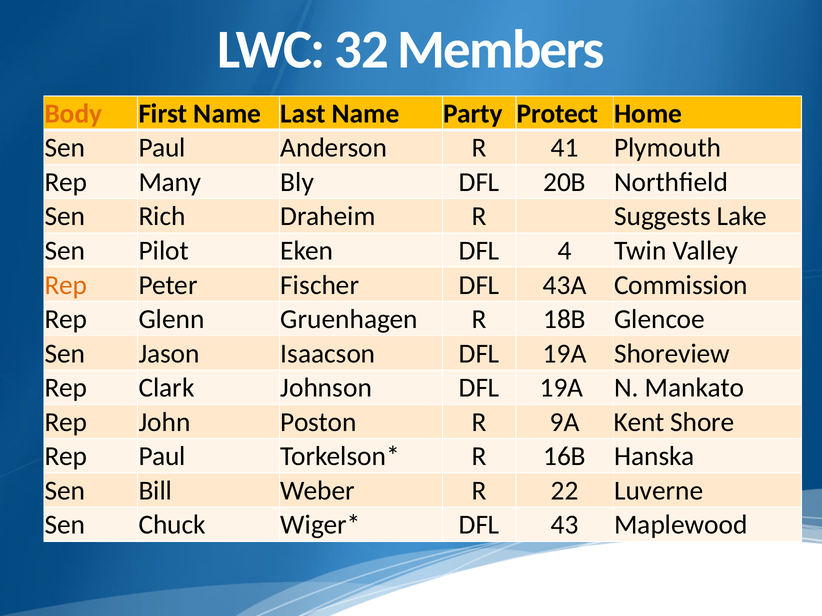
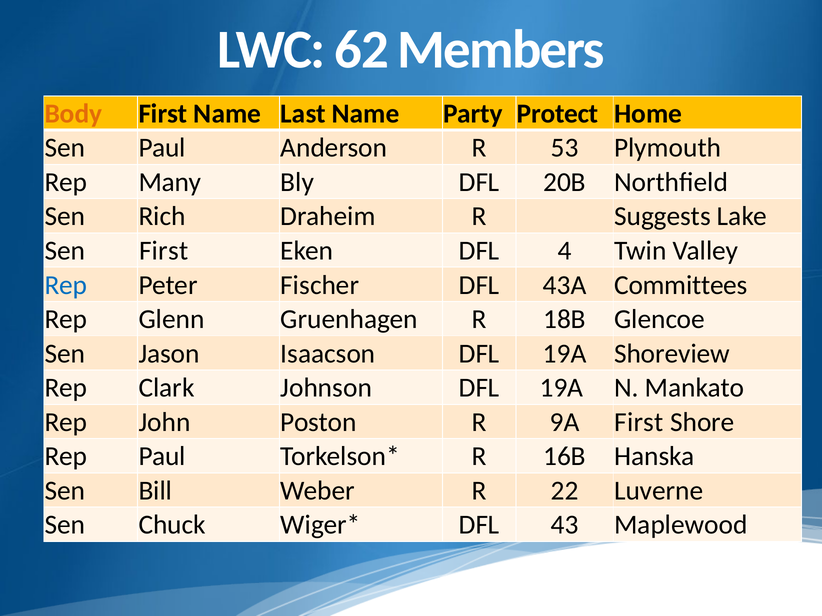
32: 32 -> 62
41: 41 -> 53
Sen Pilot: Pilot -> First
Rep at (66, 285) colour: orange -> blue
Commission: Commission -> Committees
9A Kent: Kent -> First
